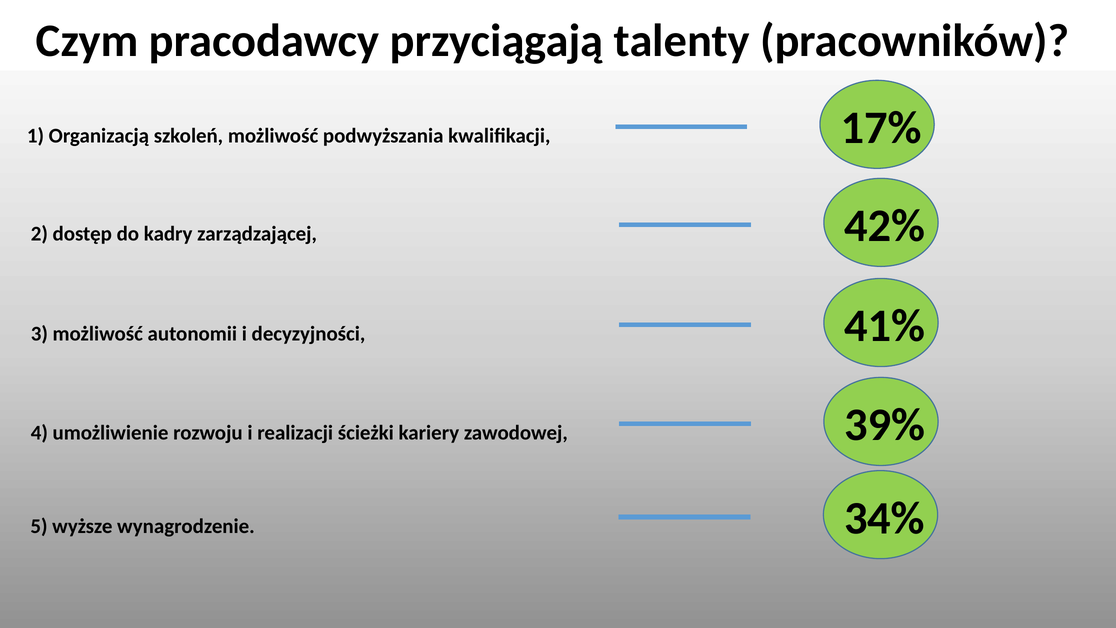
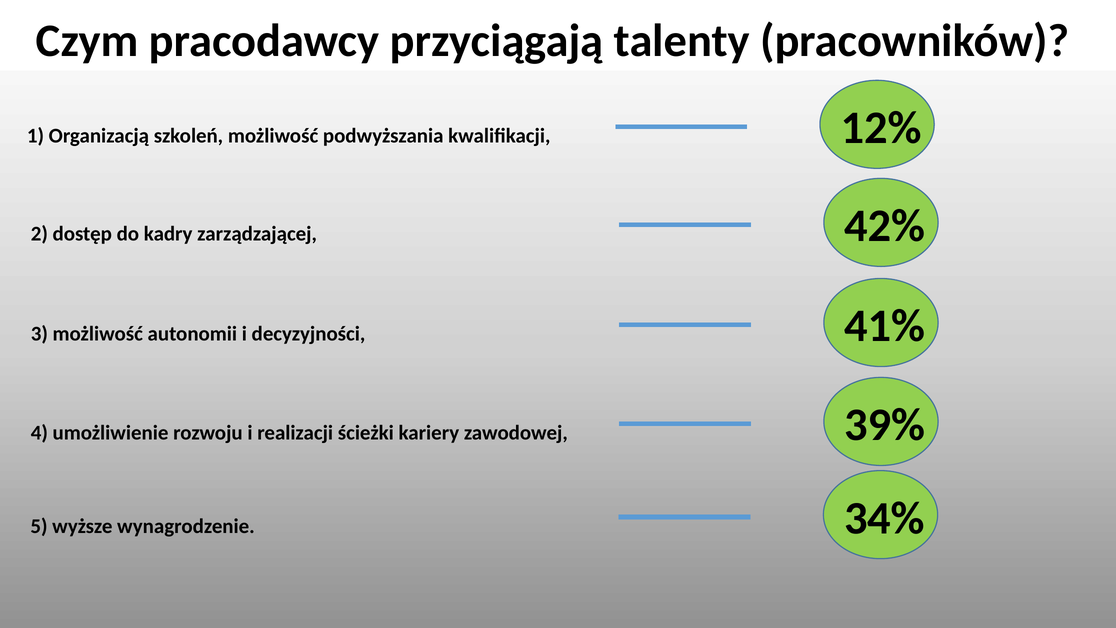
17%: 17% -> 12%
